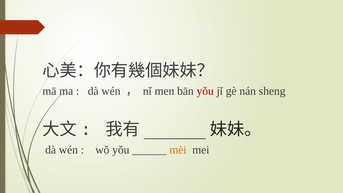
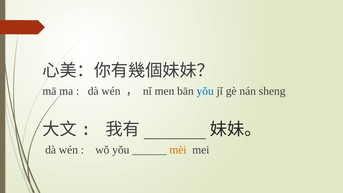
yǒu at (205, 91) colour: red -> blue
